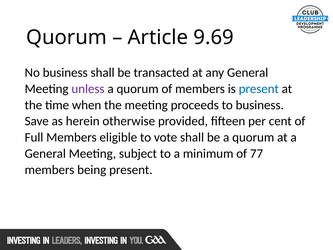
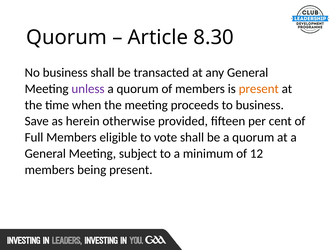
9.69: 9.69 -> 8.30
present at (259, 89) colour: blue -> orange
77: 77 -> 12
